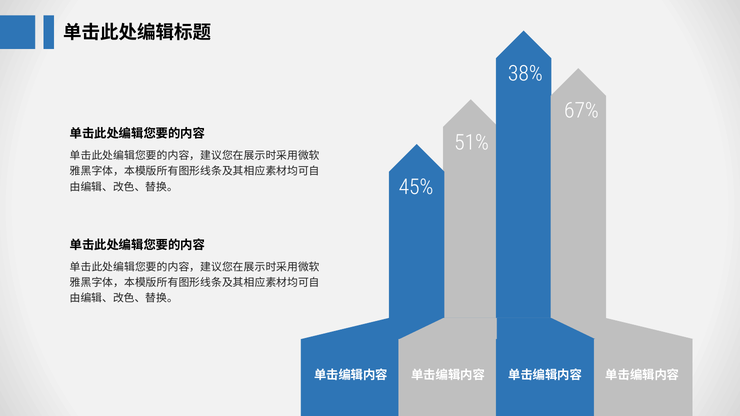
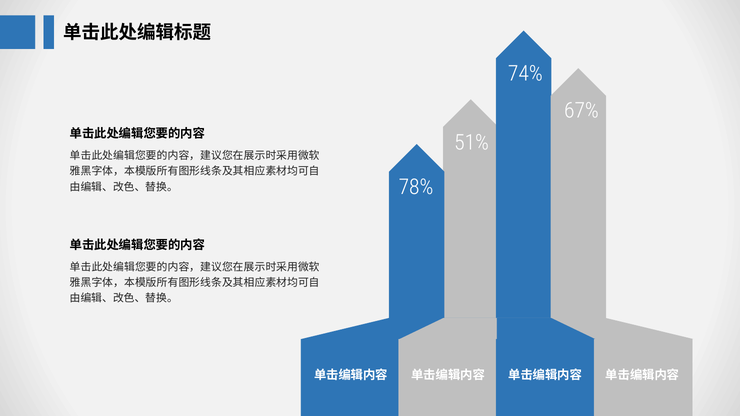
38%: 38% -> 74%
45%: 45% -> 78%
